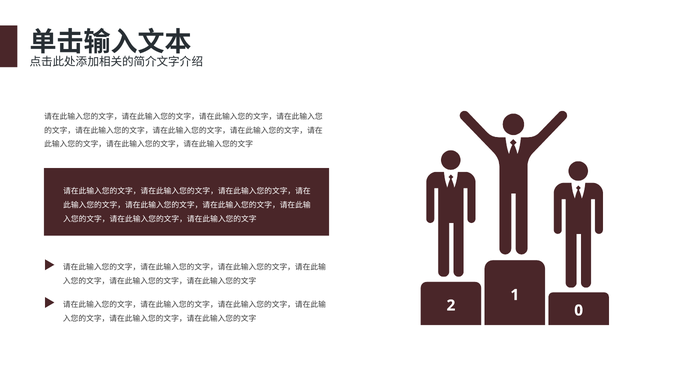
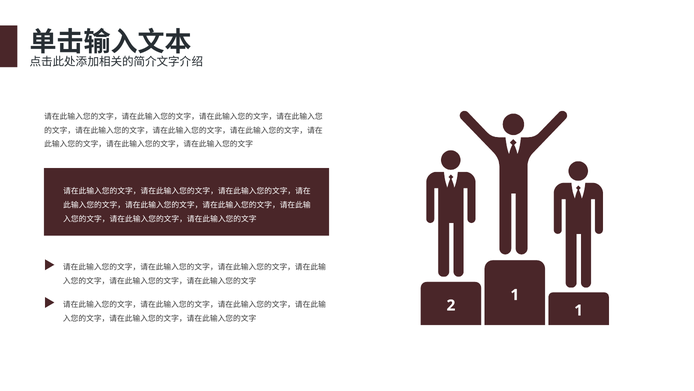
2 0: 0 -> 1
